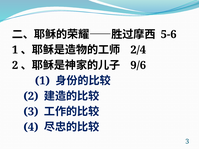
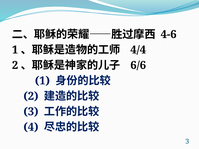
5-6: 5-6 -> 4-6
2/4: 2/4 -> 4/4
9/6: 9/6 -> 6/6
